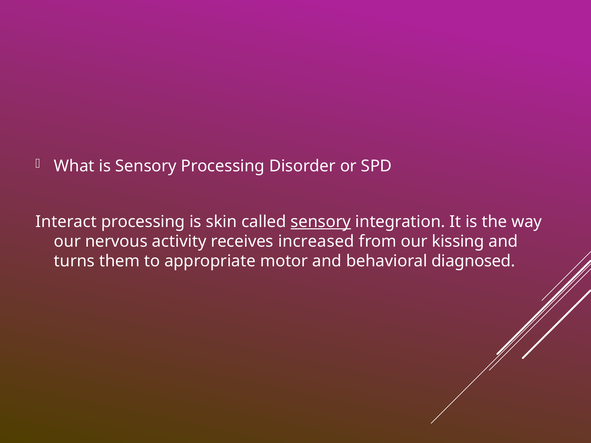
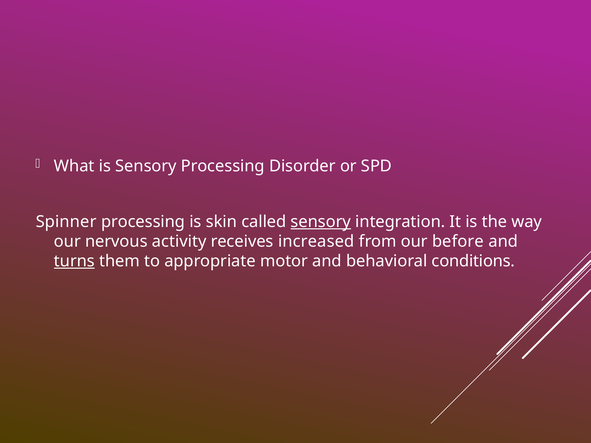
Interact: Interact -> Spinner
kissing: kissing -> before
turns underline: none -> present
diagnosed: diagnosed -> conditions
